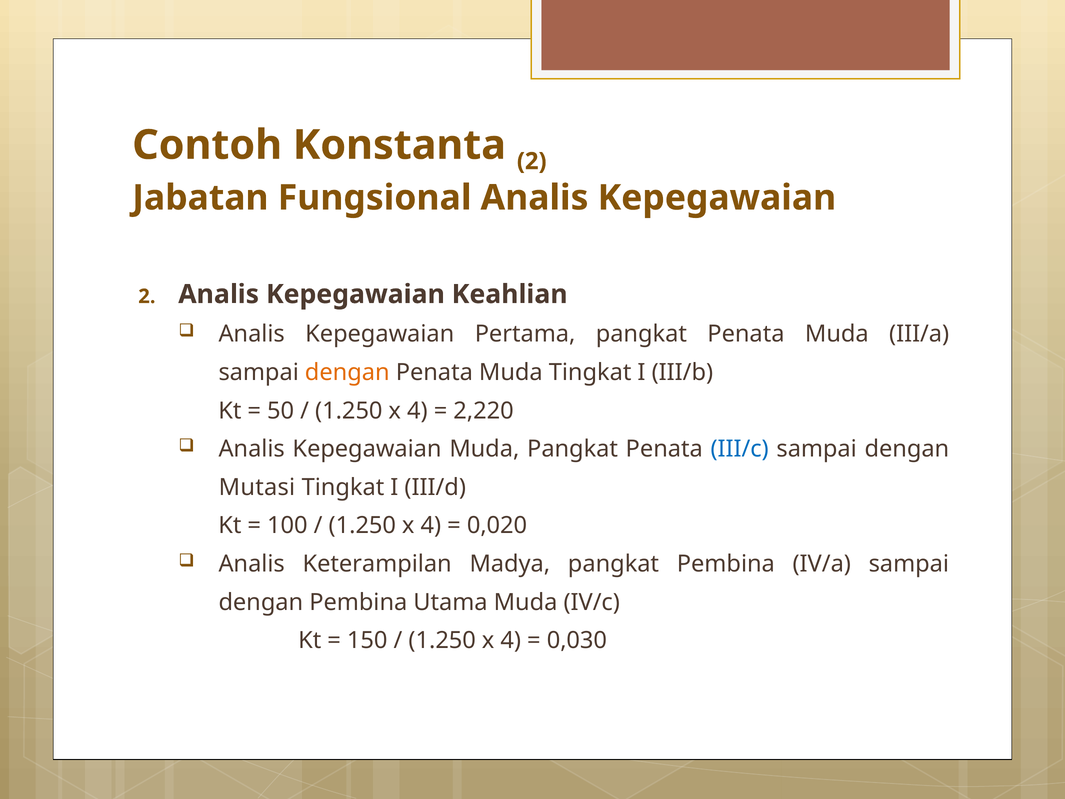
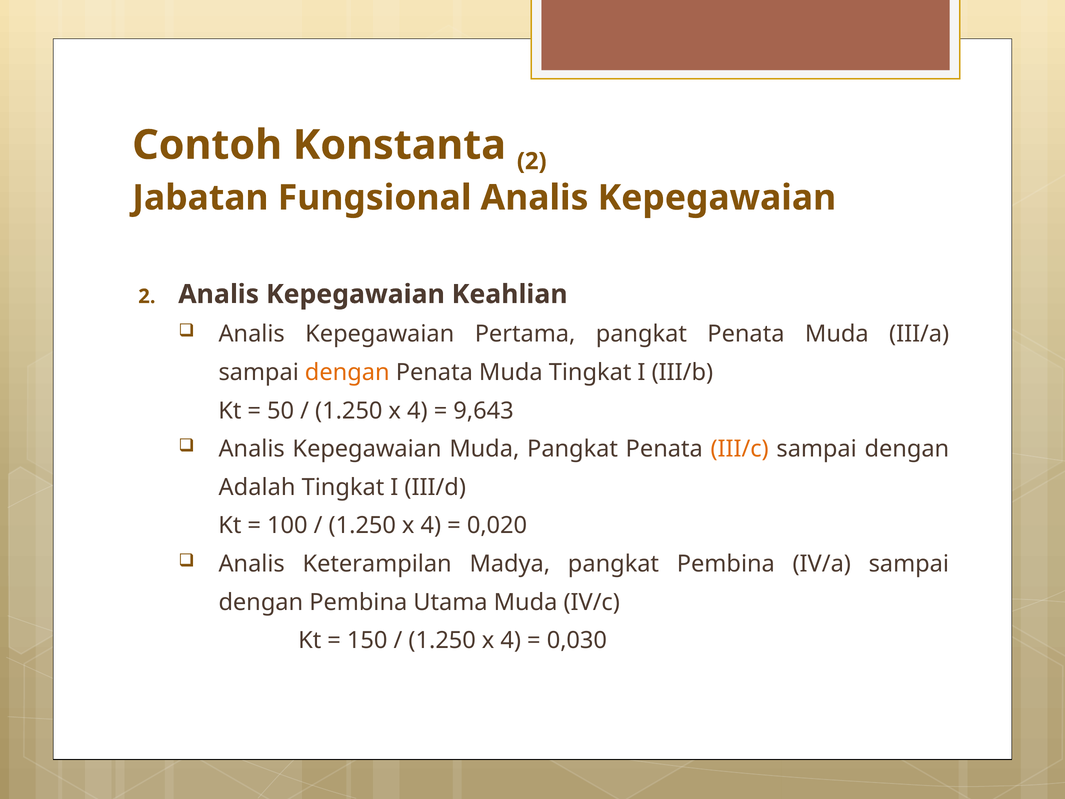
2,220: 2,220 -> 9,643
III/c colour: blue -> orange
Mutasi: Mutasi -> Adalah
